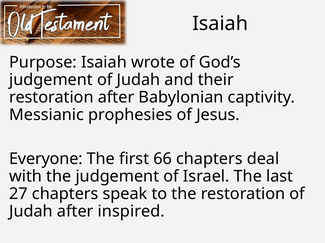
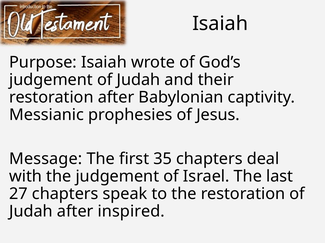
Everyone: Everyone -> Message
66: 66 -> 35
